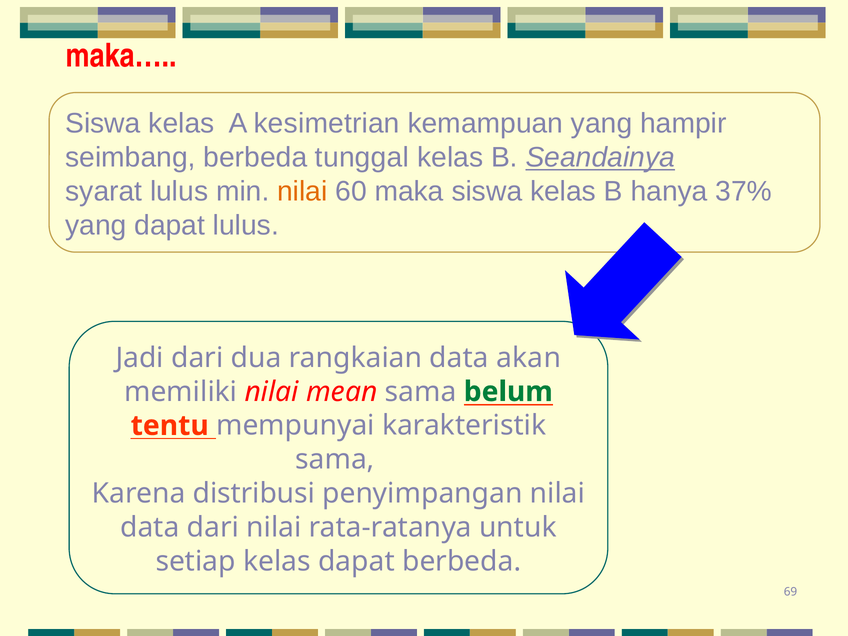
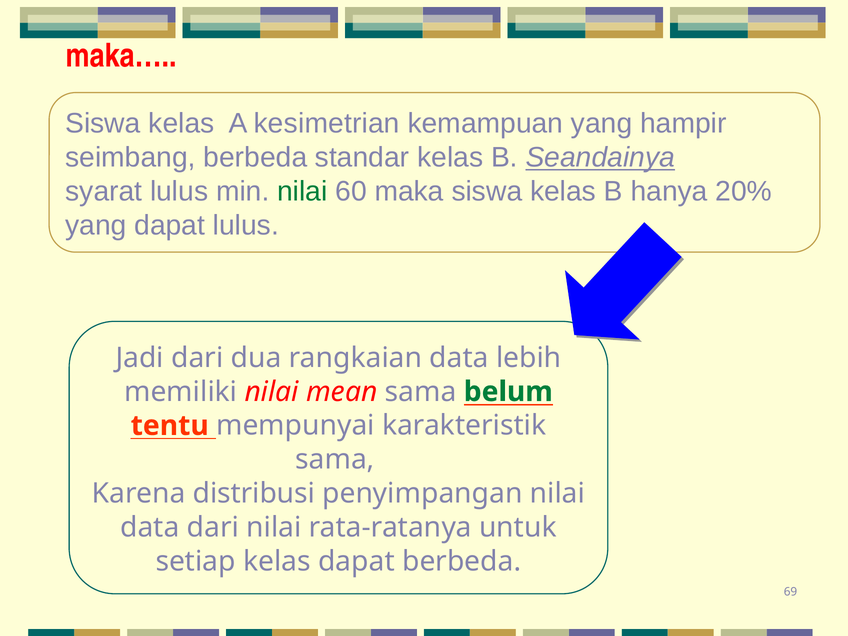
tunggal: tunggal -> standar
nilai at (302, 191) colour: orange -> green
37%: 37% -> 20%
akan: akan -> lebih
